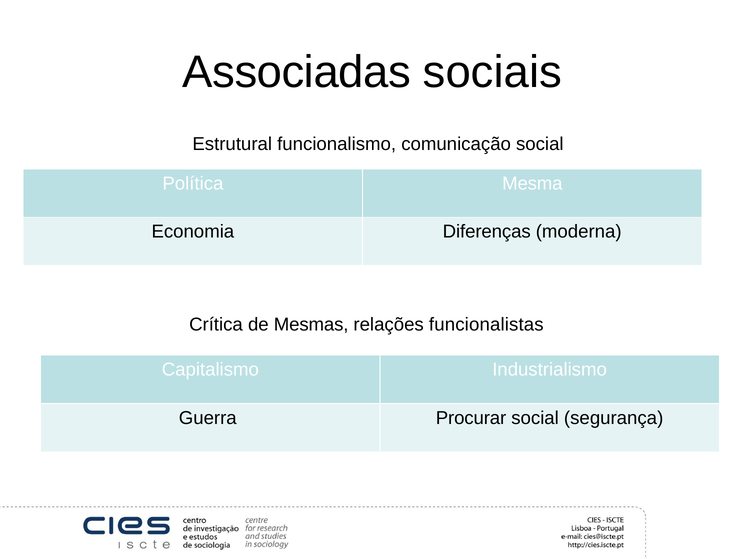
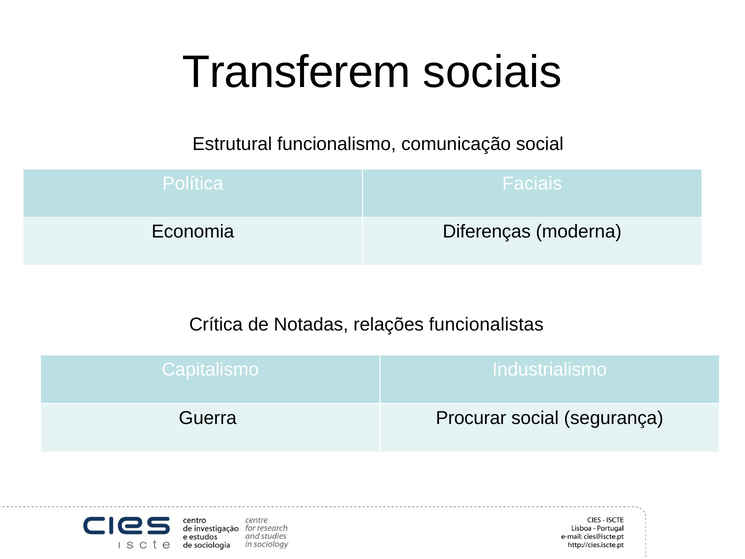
Associadas: Associadas -> Transferem
Mesma: Mesma -> Faciais
Mesmas: Mesmas -> Notadas
